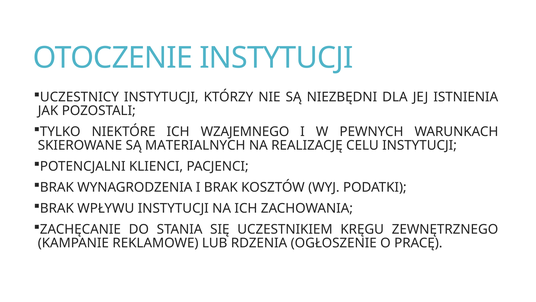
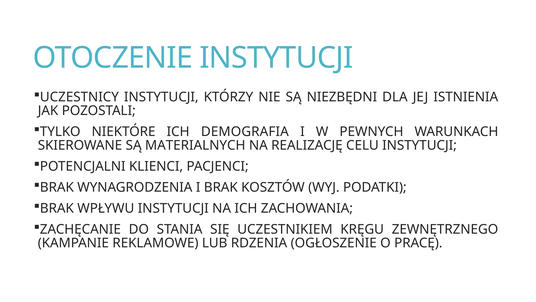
WZAJEMNEGO: WZAJEMNEGO -> DEMOGRAFIA
